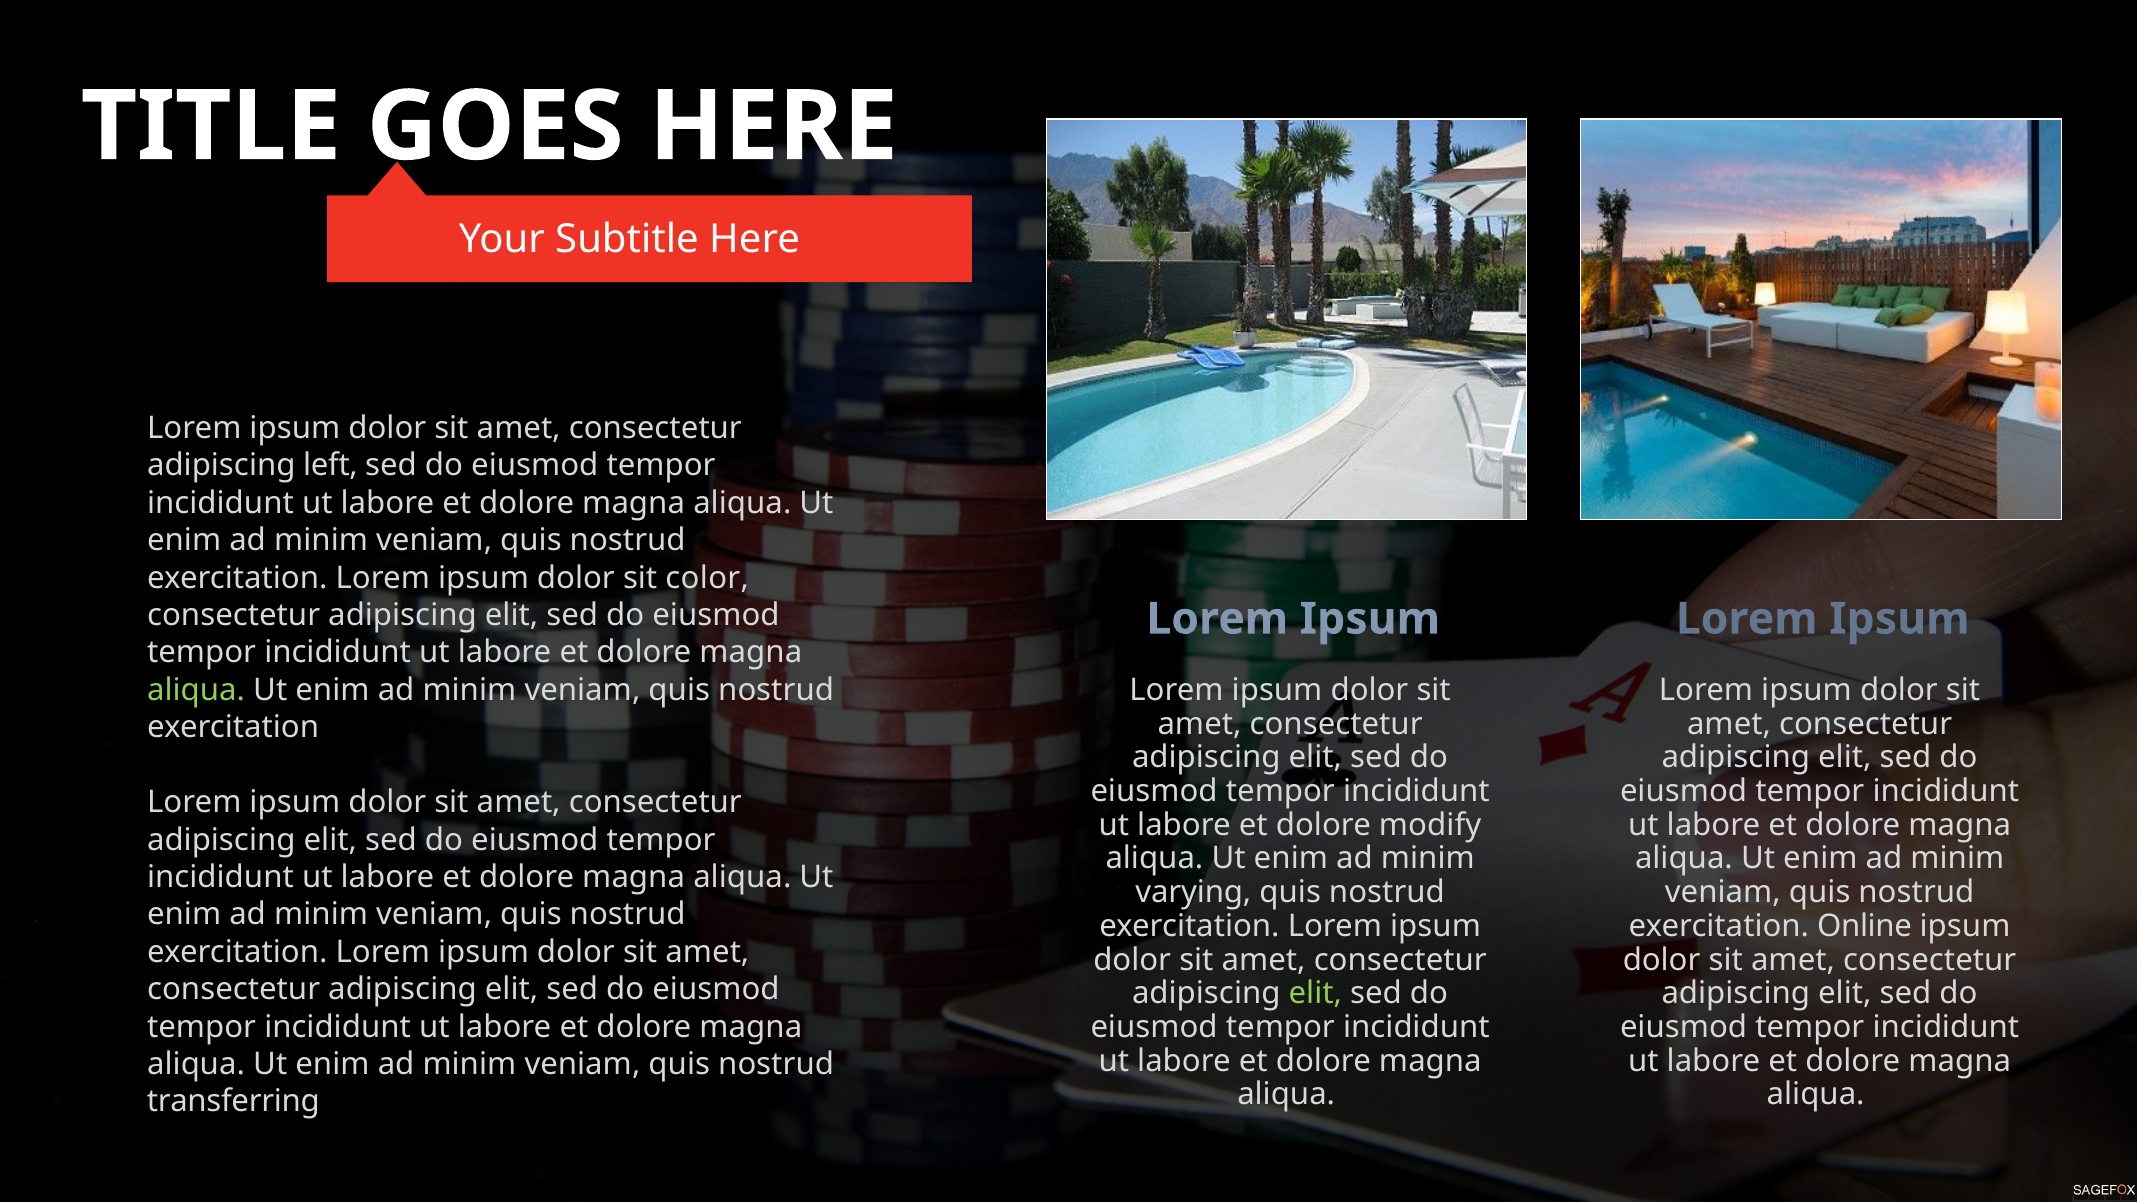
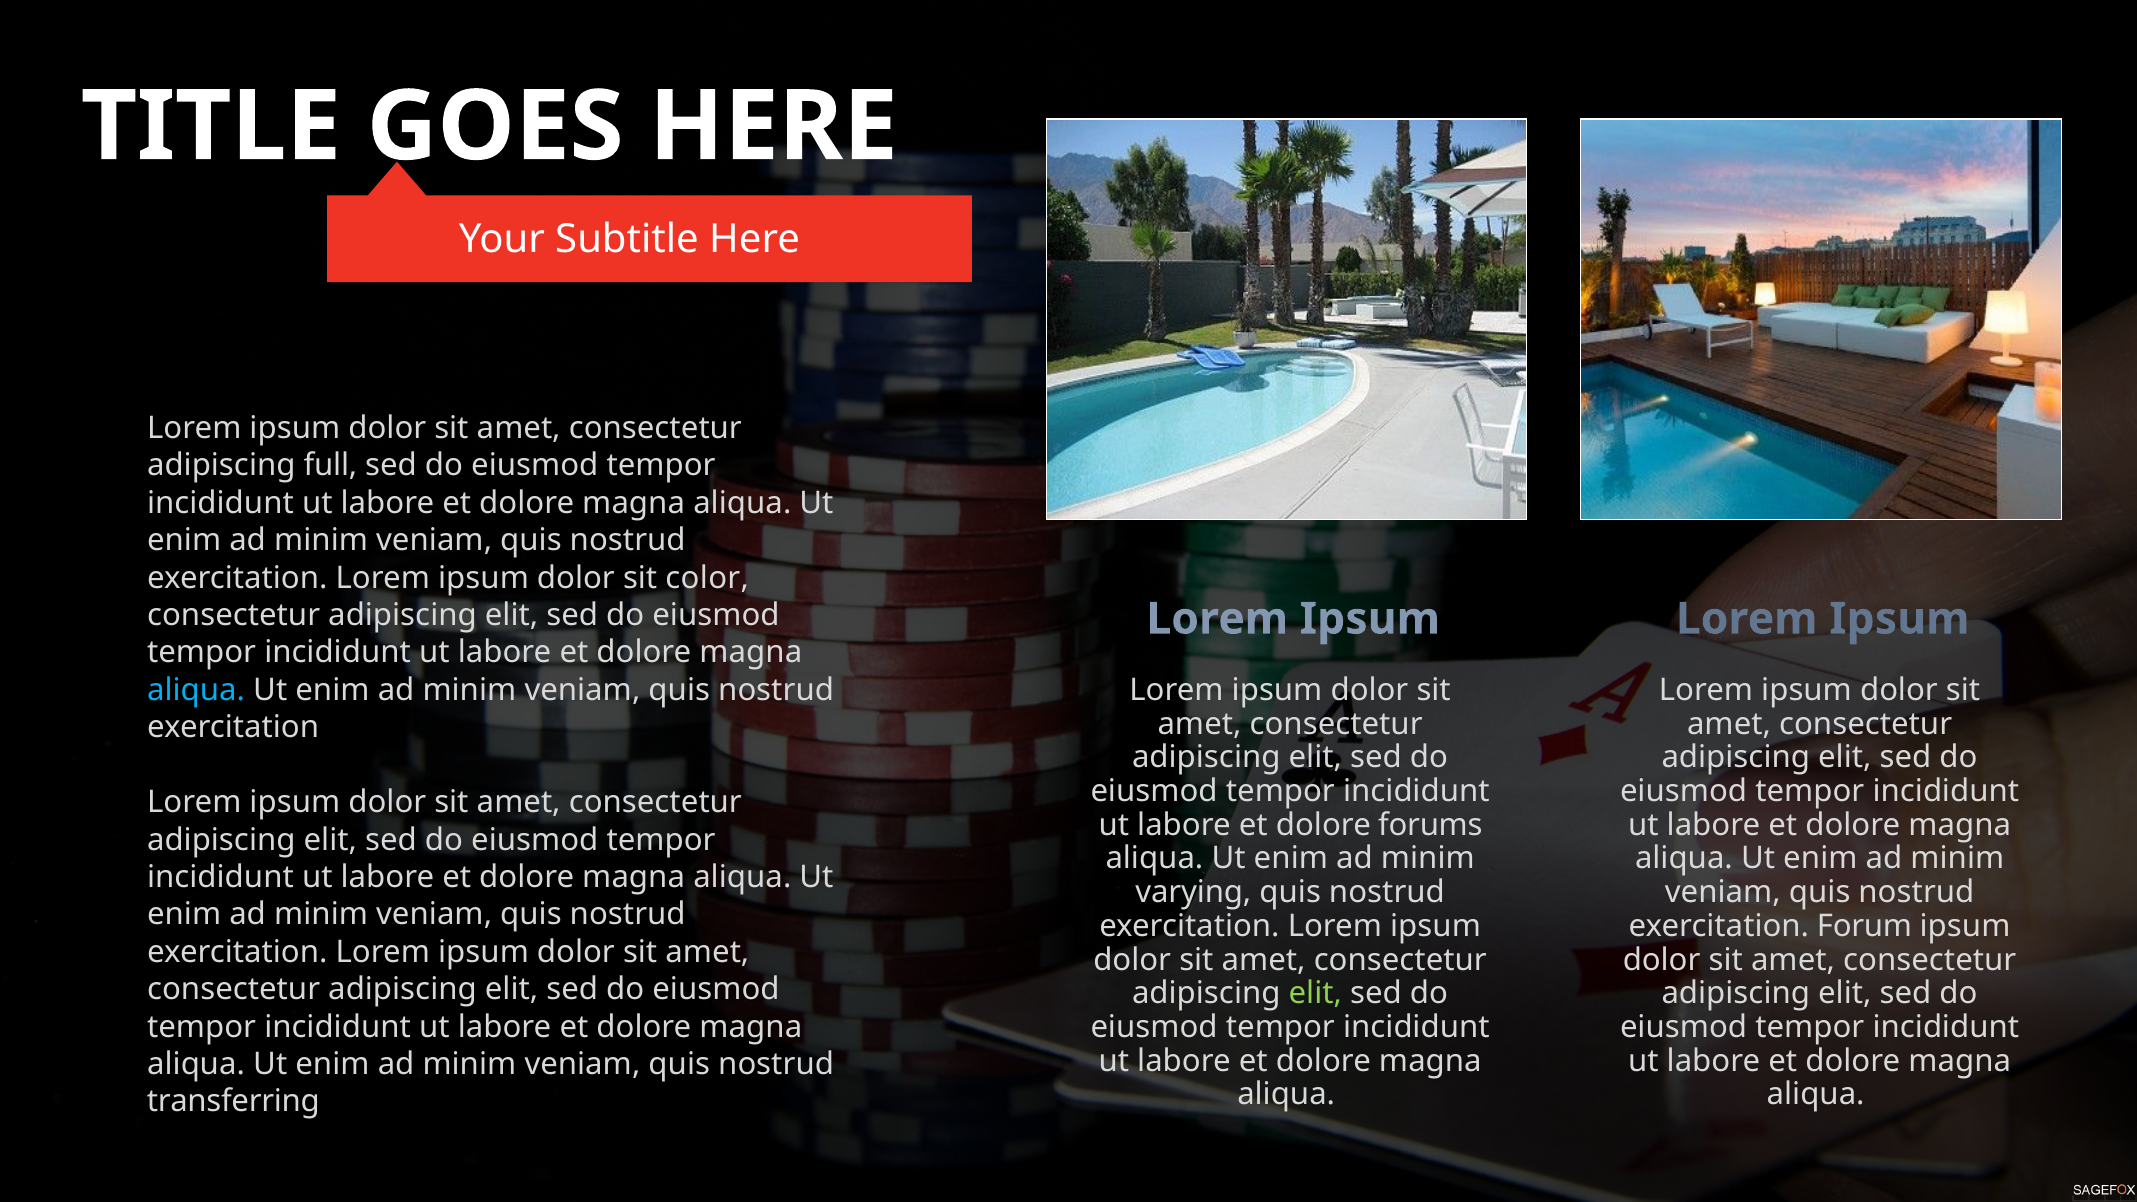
left: left -> full
aliqua at (196, 690) colour: light green -> light blue
modify: modify -> forums
Online: Online -> Forum
